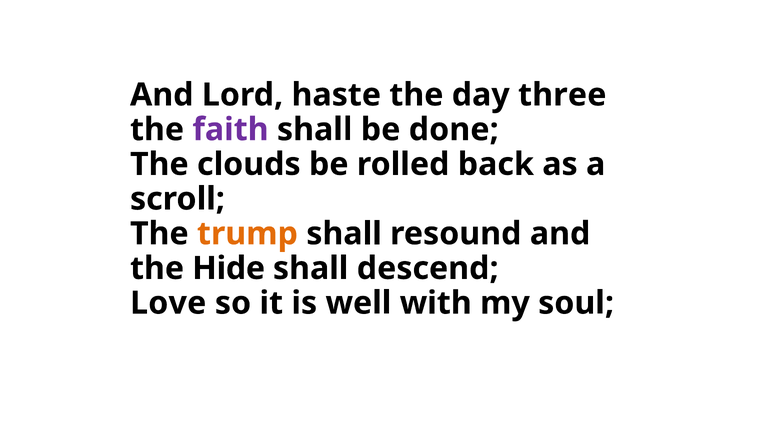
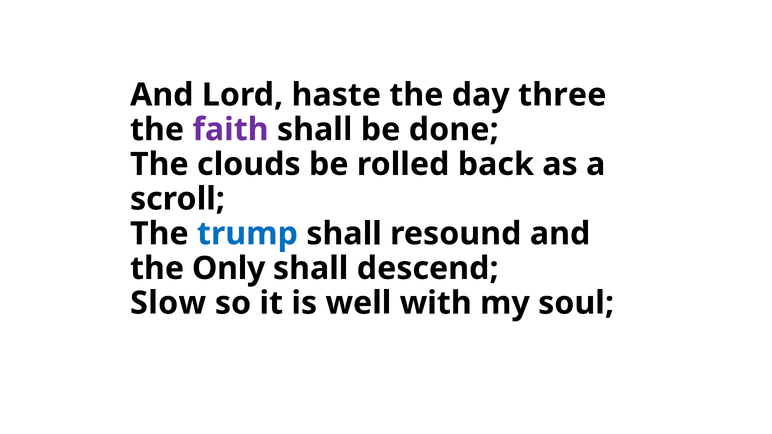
trump colour: orange -> blue
Hide: Hide -> Only
Love: Love -> Slow
